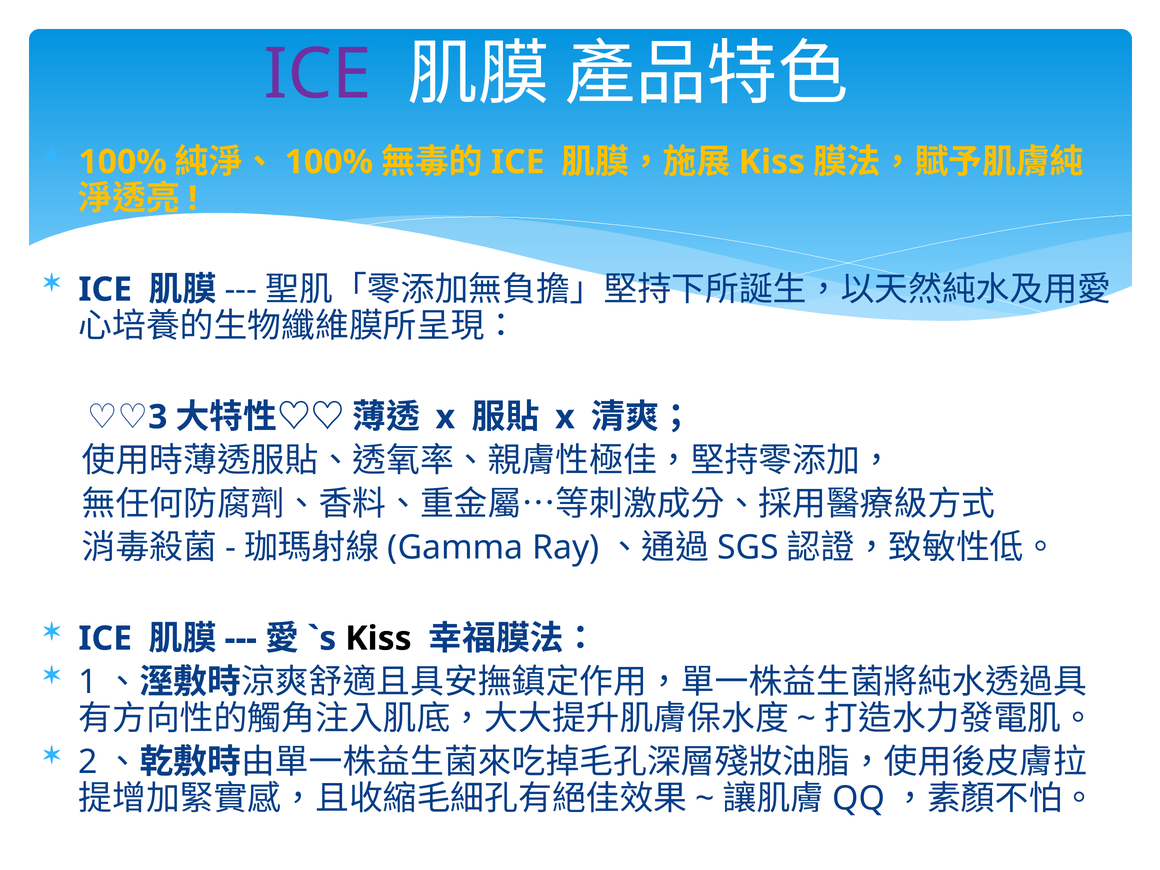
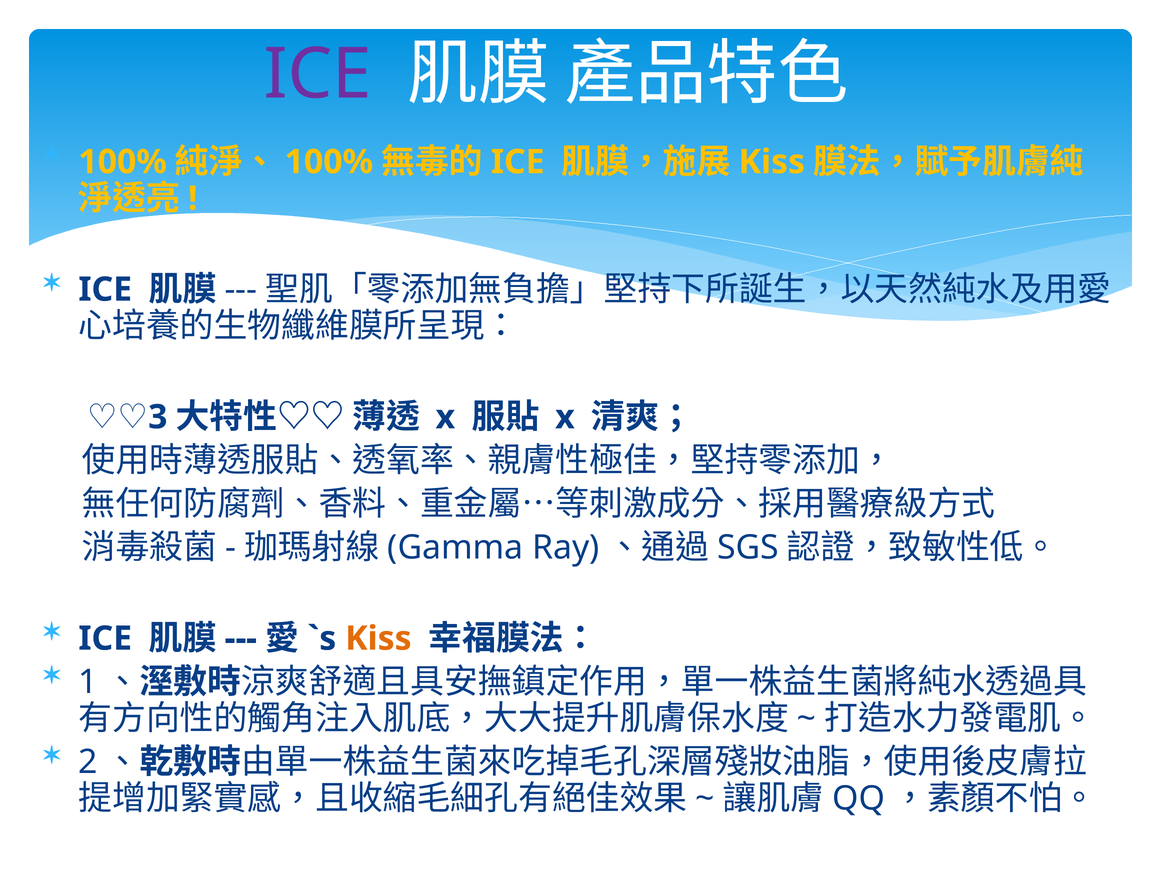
Kiss at (378, 639) colour: black -> orange
